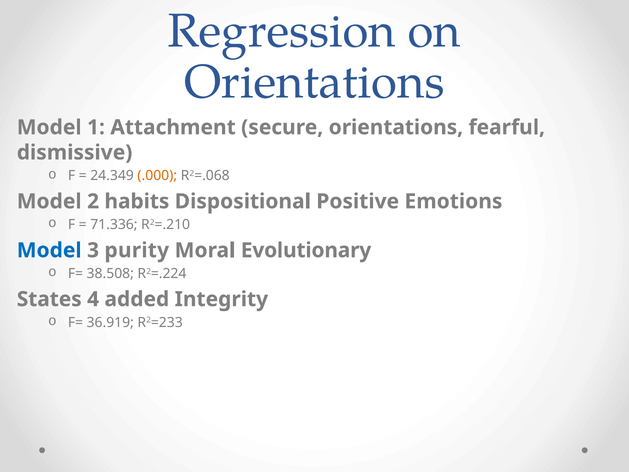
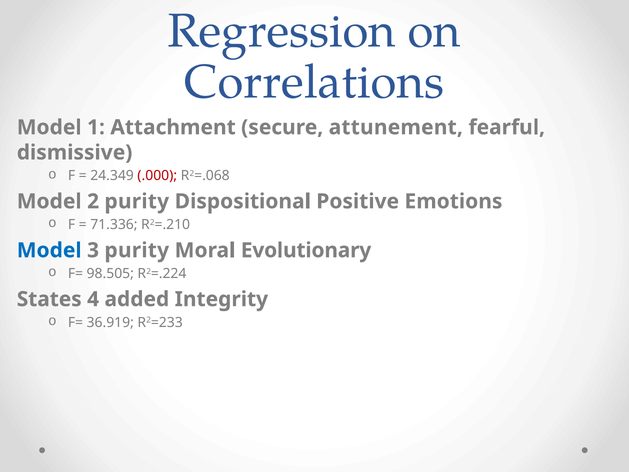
Orientations at (314, 82): Orientations -> Correlations
secure orientations: orientations -> attunement
.000 colour: orange -> red
2 habits: habits -> purity
38.508: 38.508 -> 98.505
